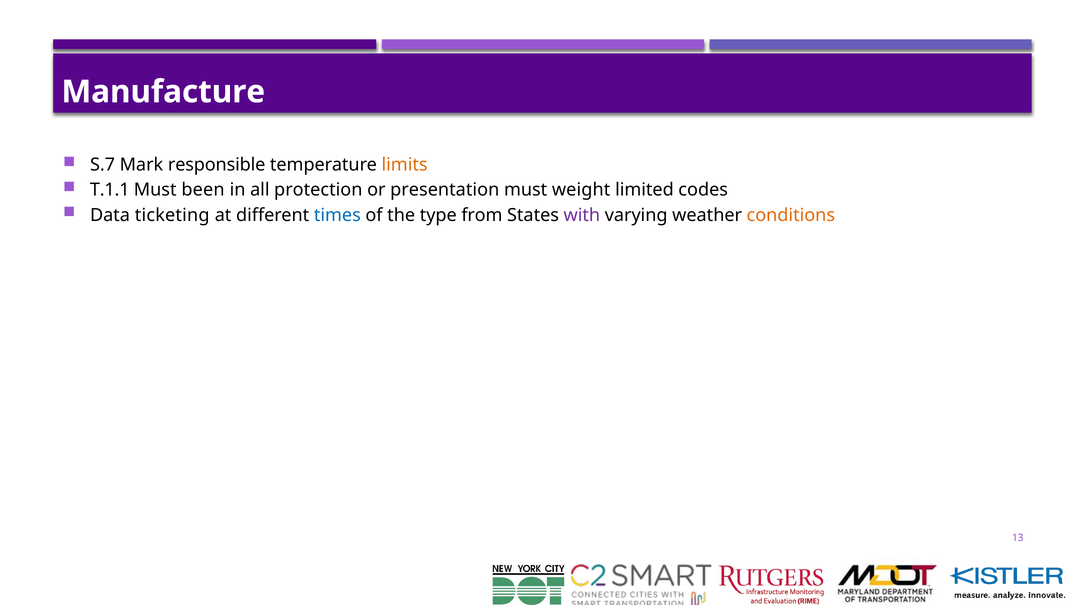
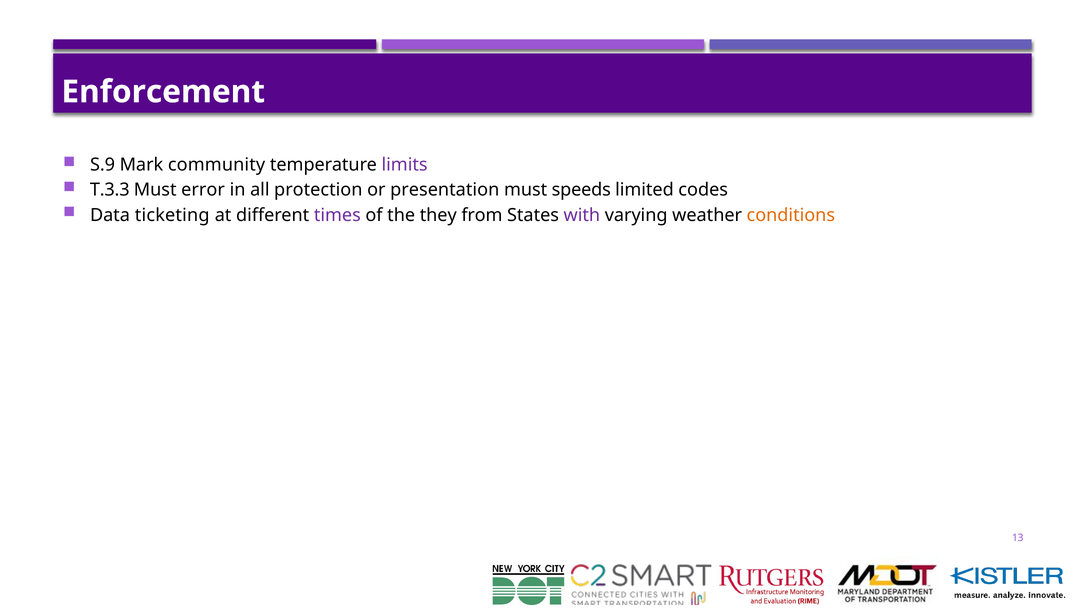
Manufacture: Manufacture -> Enforcement
S.7: S.7 -> S.9
responsible: responsible -> community
limits colour: orange -> purple
T.1.1: T.1.1 -> T.3.3
been: been -> error
weight: weight -> speeds
times colour: blue -> purple
type: type -> they
